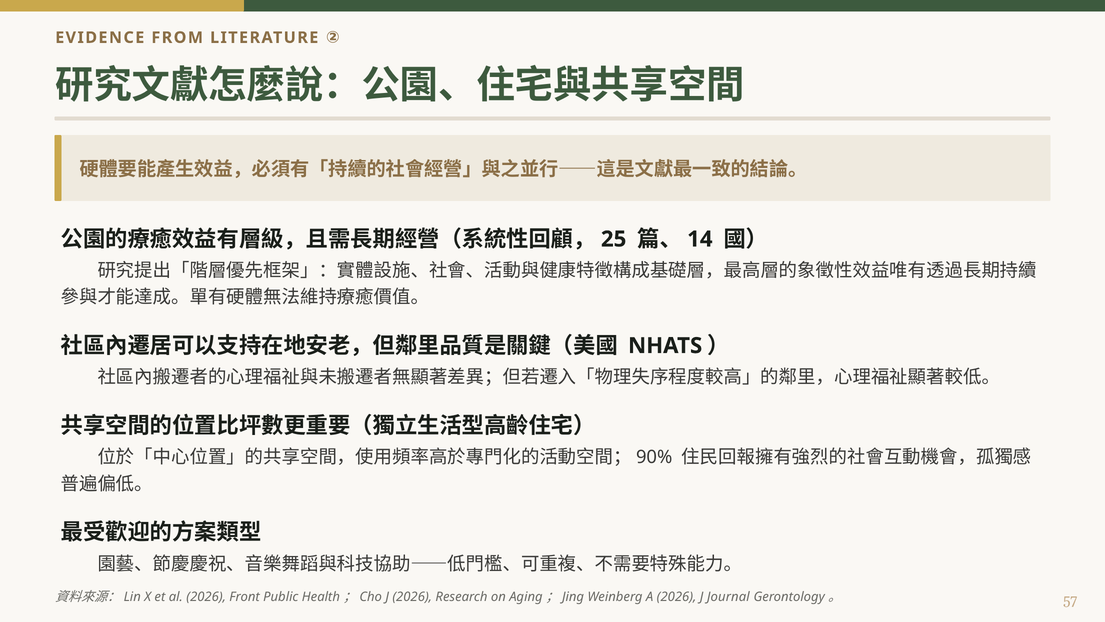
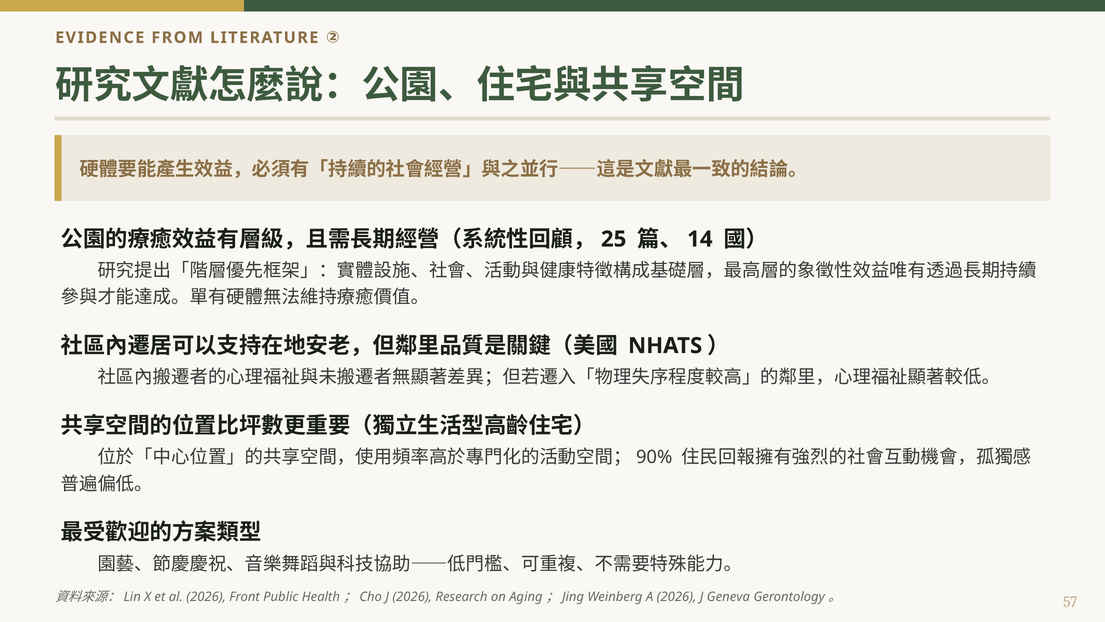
Journal: Journal -> Geneva
